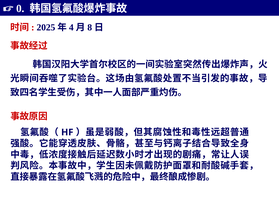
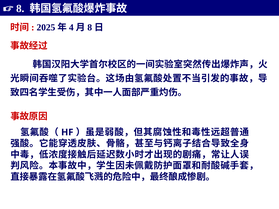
0: 0 -> 8
